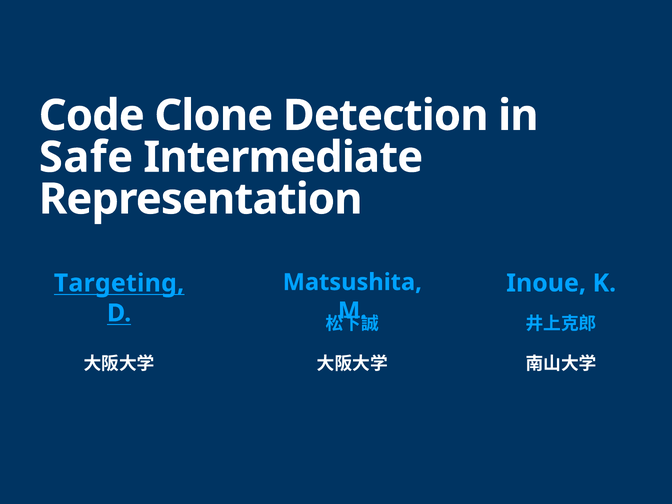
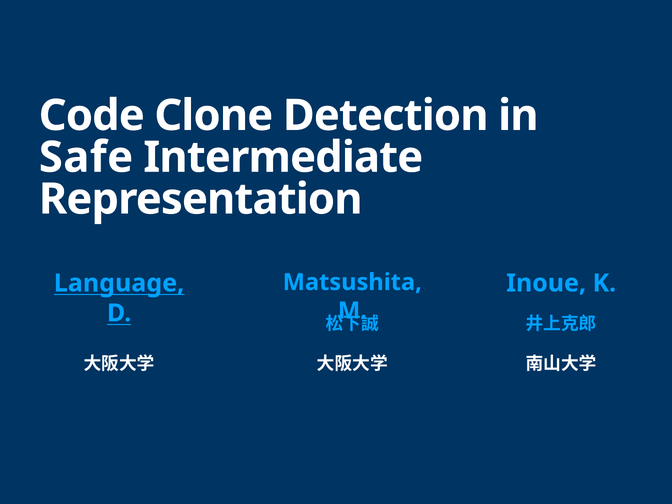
Targeting: Targeting -> Language
